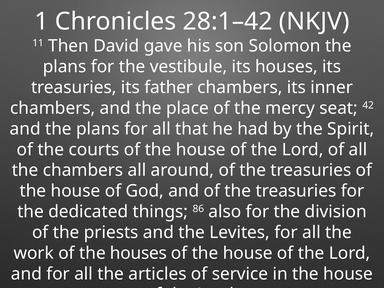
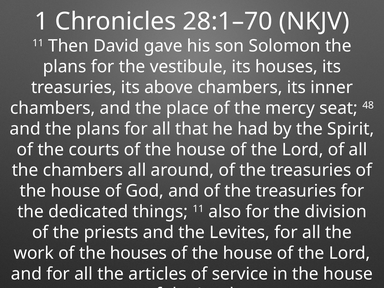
28:1–42: 28:1–42 -> 28:1–70
father: father -> above
42: 42 -> 48
things 86: 86 -> 11
